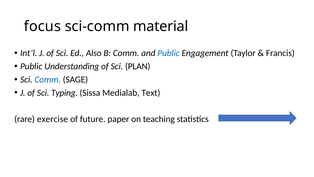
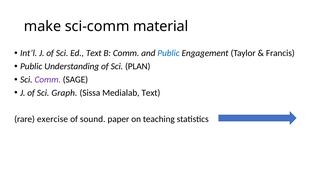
focus: focus -> make
Ed Also: Also -> Text
Comm at (48, 79) colour: blue -> purple
Typing: Typing -> Graph
future: future -> sound
